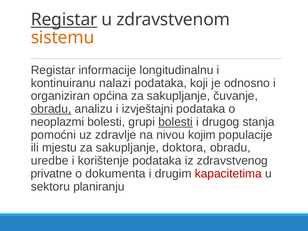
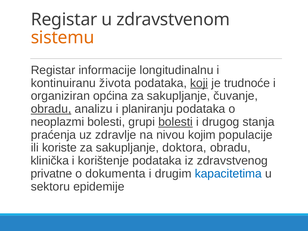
Registar at (64, 20) underline: present -> none
nalazi: nalazi -> života
koji underline: none -> present
odnosno: odnosno -> trudnoće
izvještajni: izvještajni -> planiranju
pomoćni: pomoćni -> praćenja
mjestu: mjestu -> koriste
uredbe: uredbe -> klinička
kapacitetima colour: red -> blue
planiranju: planiranju -> epidemije
